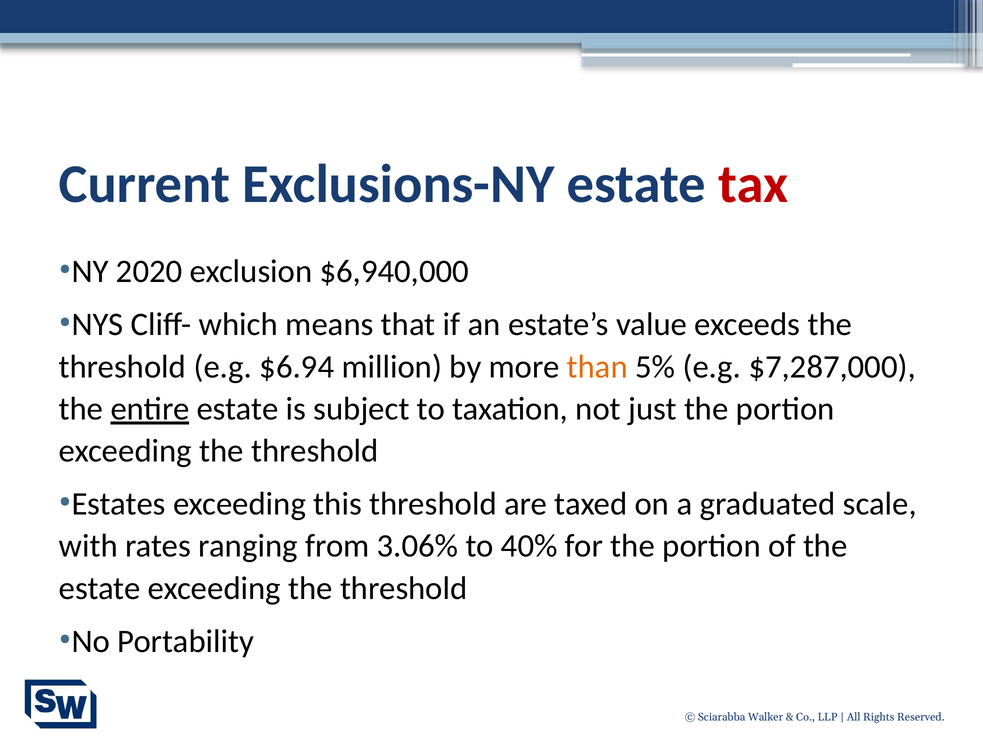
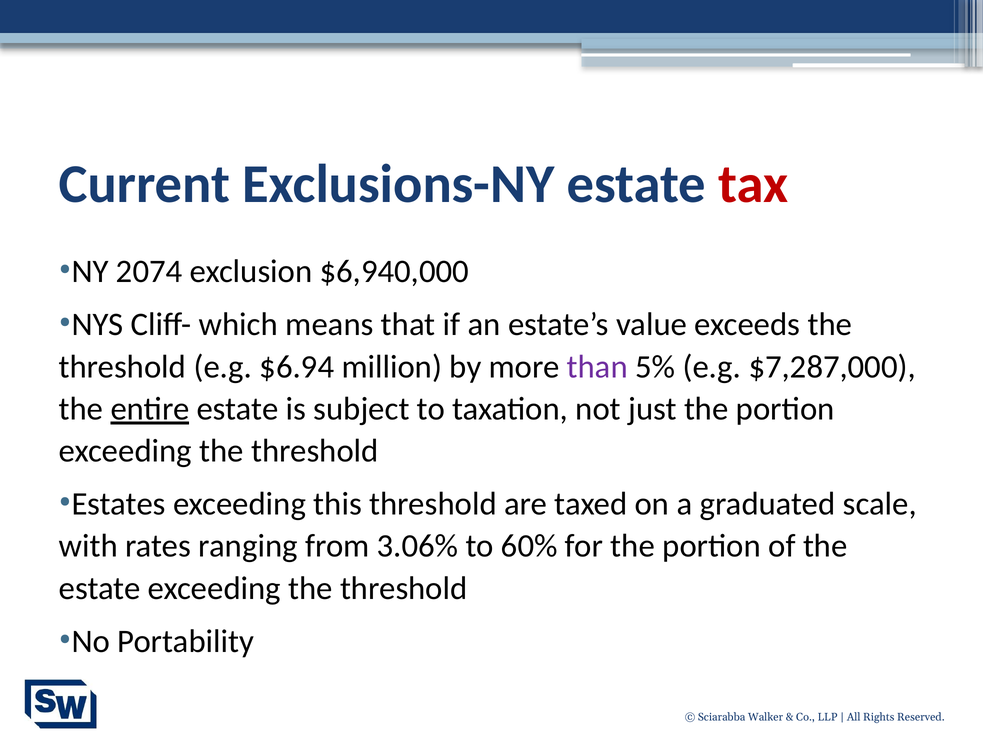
2020: 2020 -> 2074
than colour: orange -> purple
40%: 40% -> 60%
